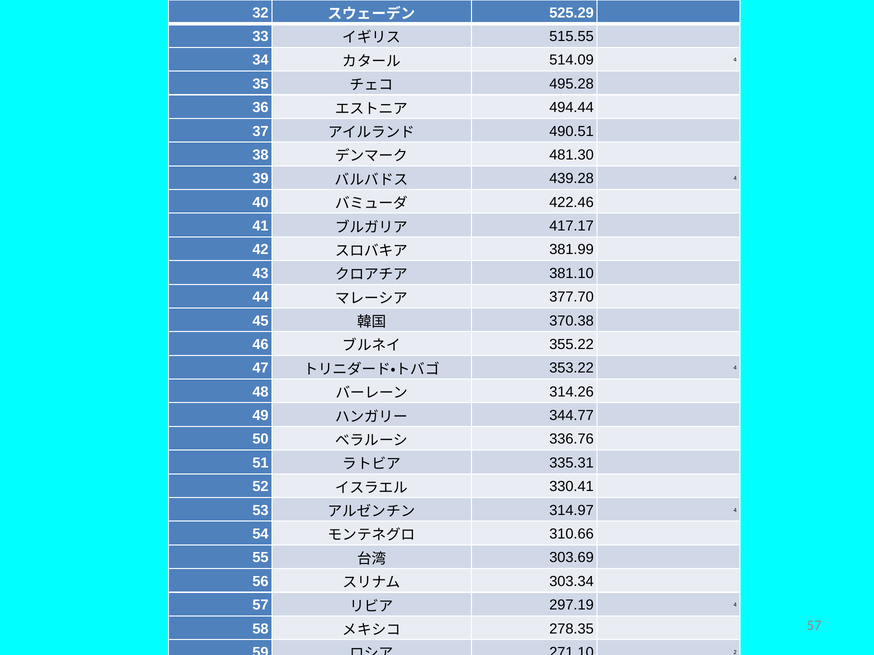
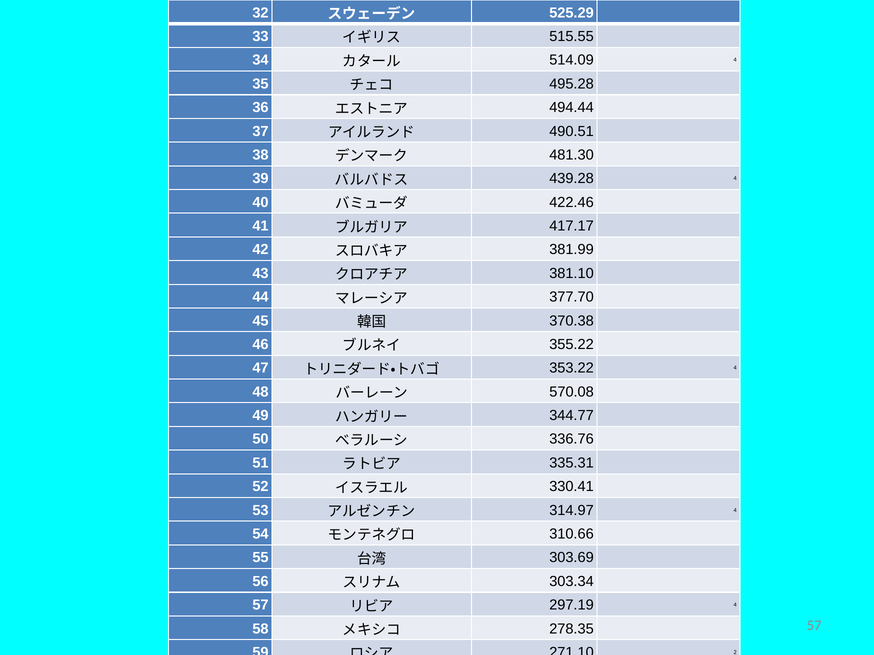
314.26: 314.26 -> 570.08
